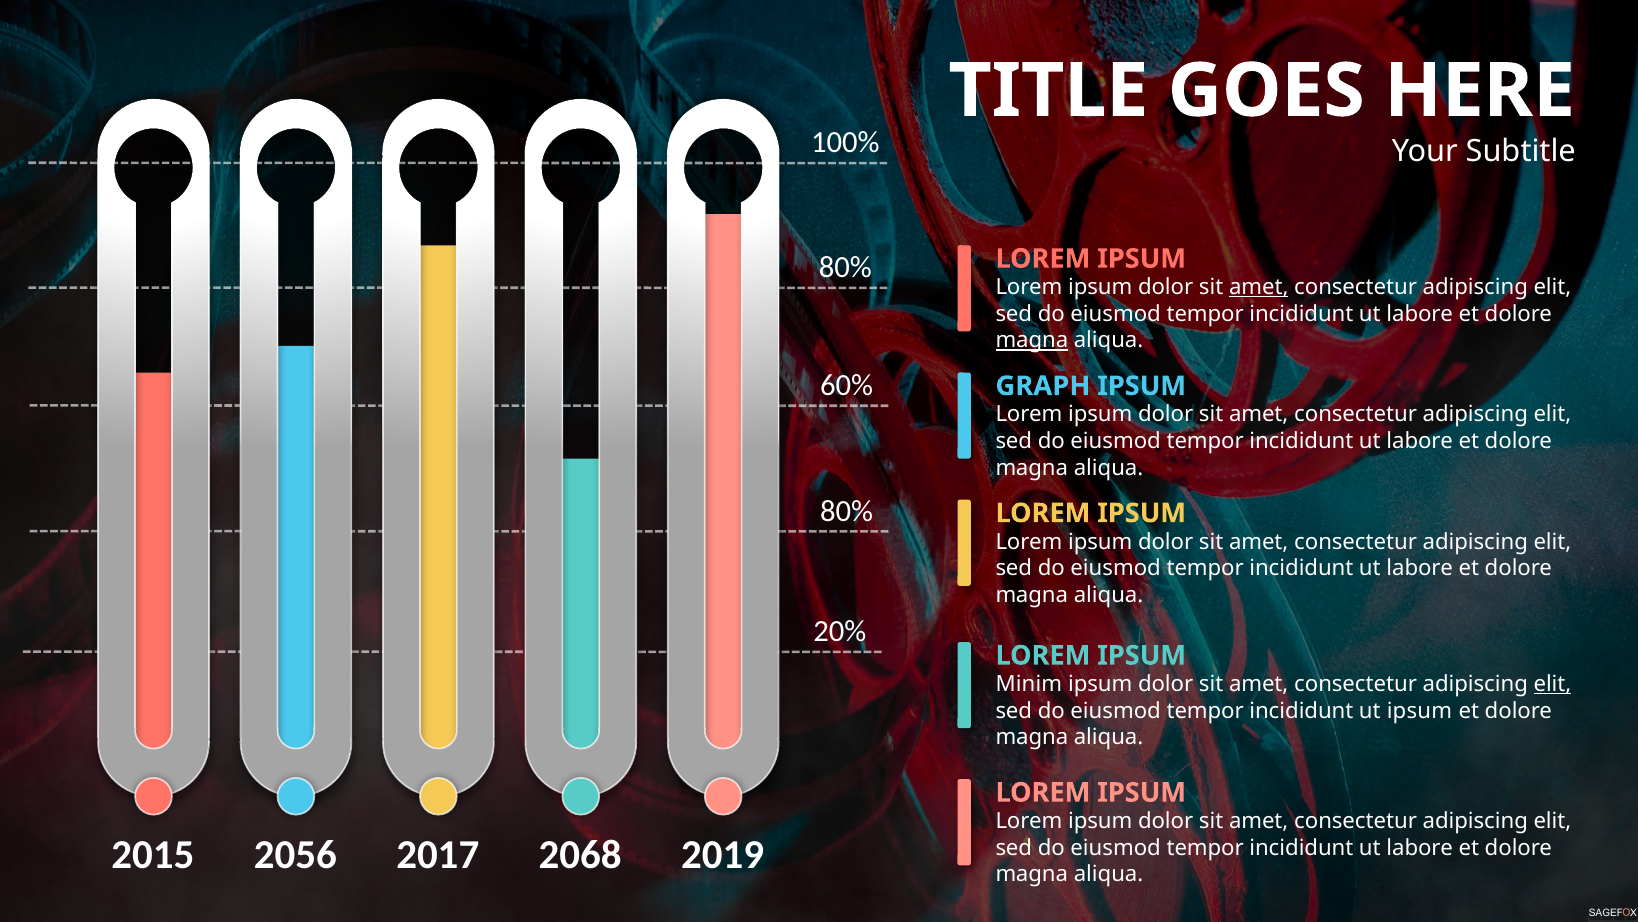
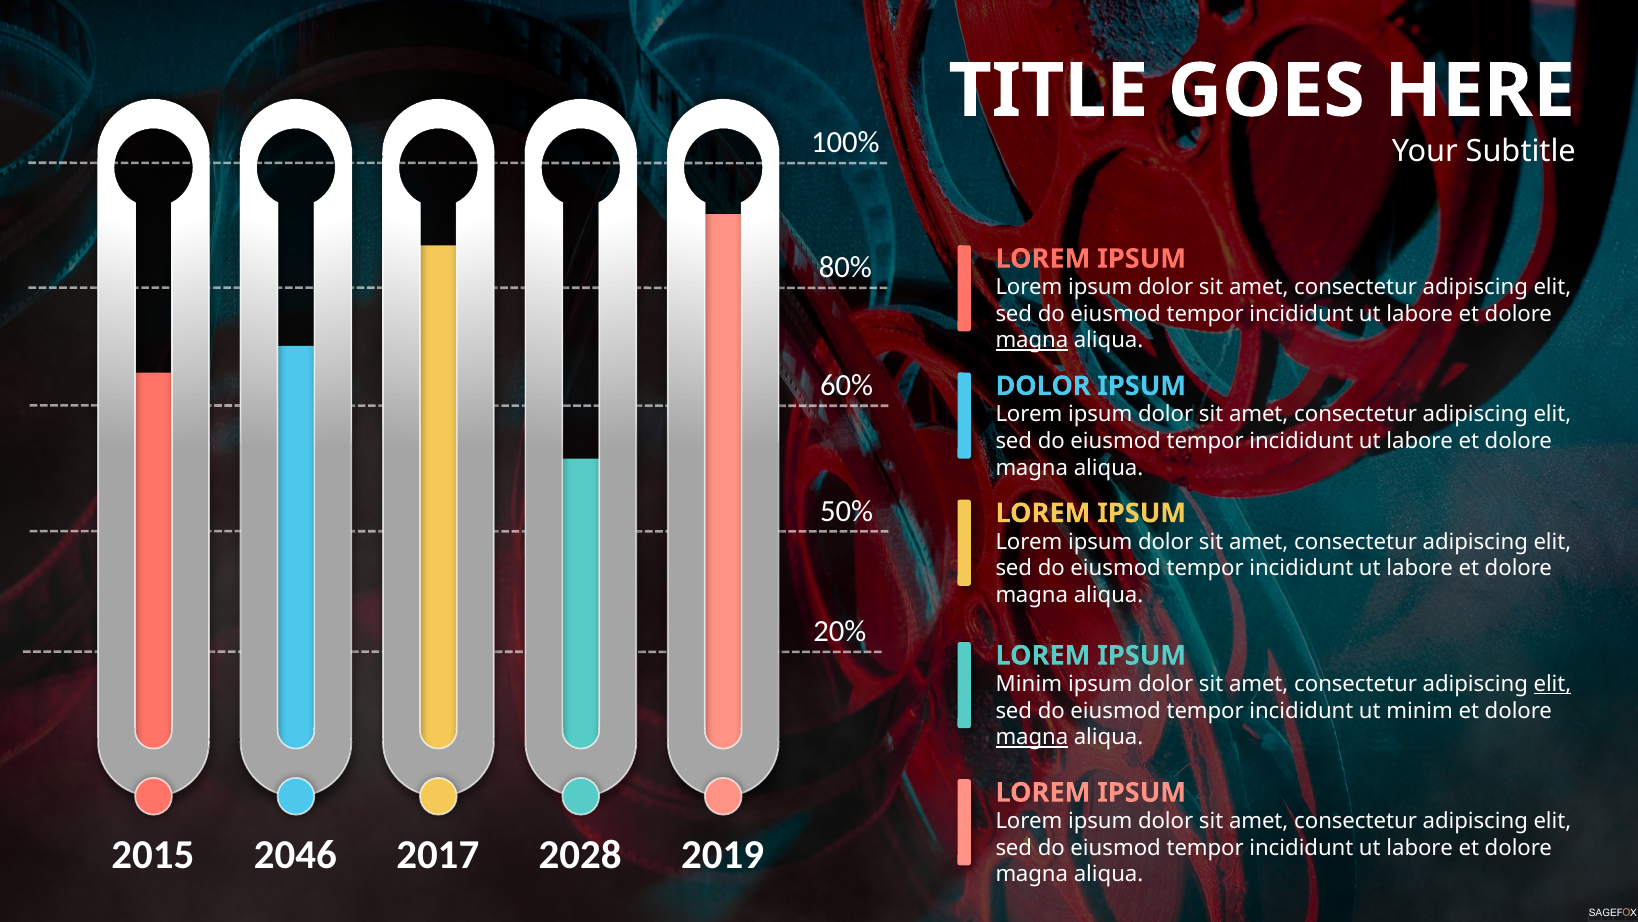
amet at (1259, 287) underline: present -> none
GRAPH at (1043, 386): GRAPH -> DOLOR
80% at (847, 511): 80% -> 50%
ut ipsum: ipsum -> minim
magna at (1032, 737) underline: none -> present
2056: 2056 -> 2046
2068: 2068 -> 2028
